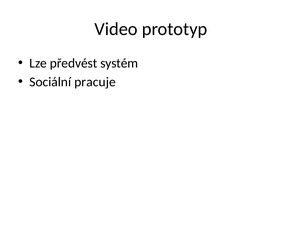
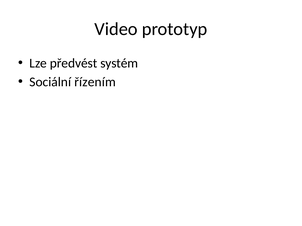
pracuje: pracuje -> řízením
